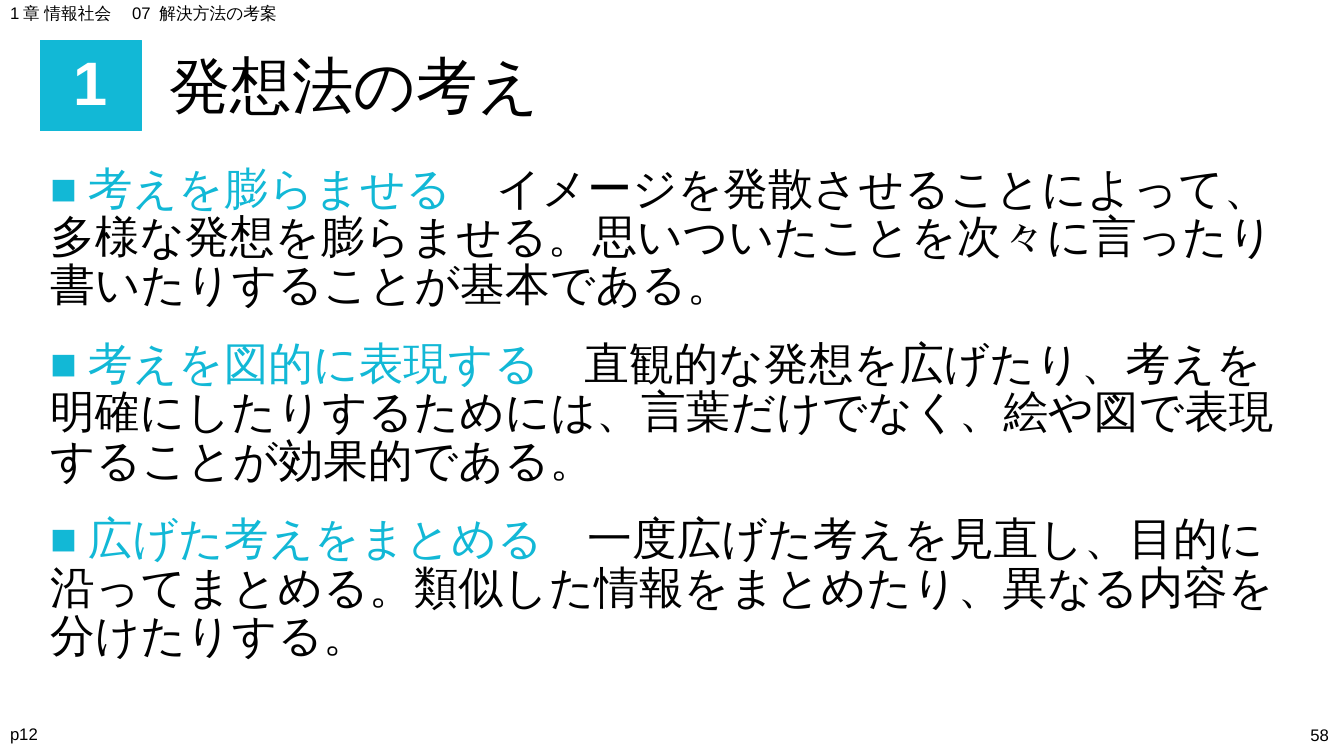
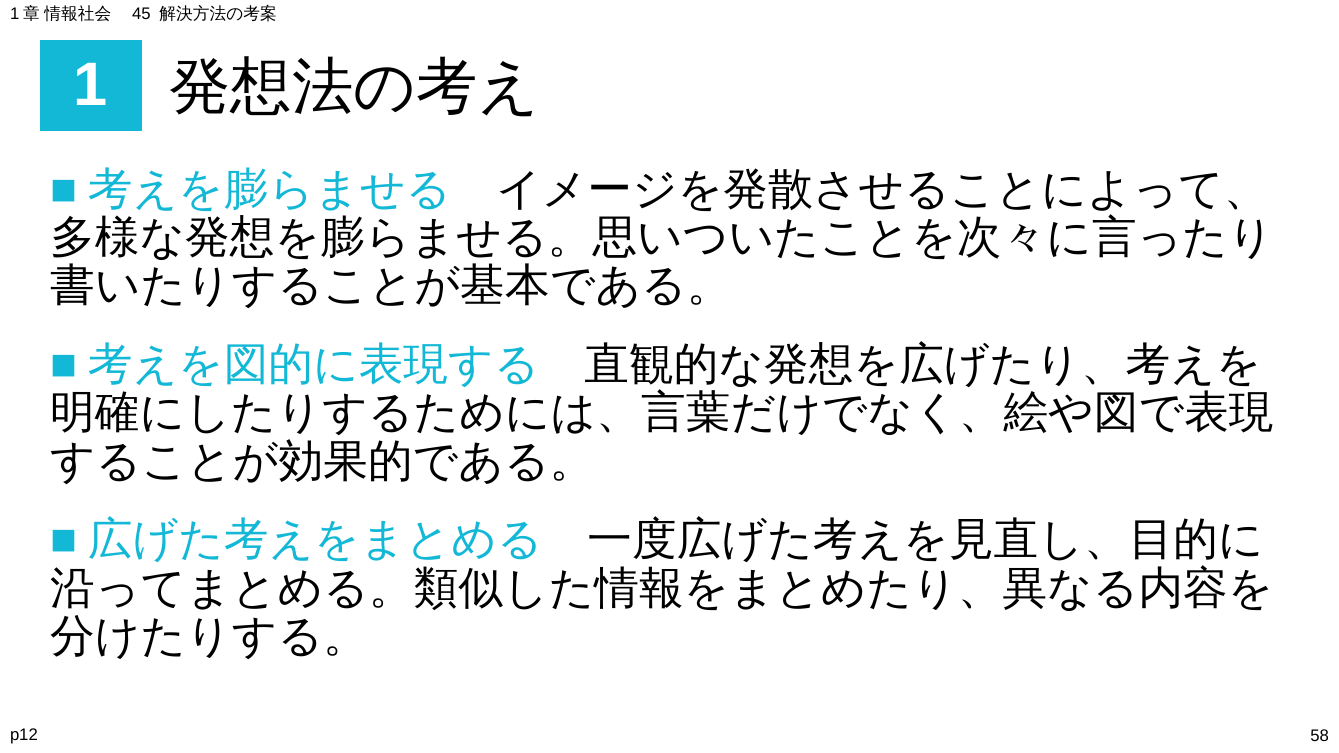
07: 07 -> 45
